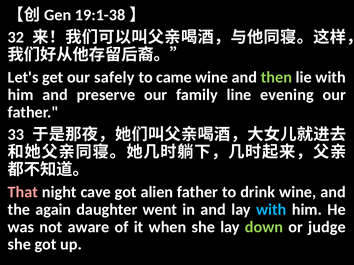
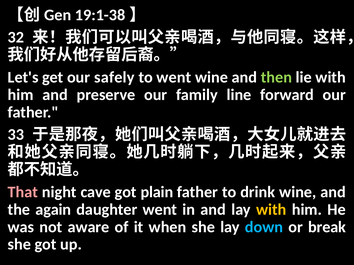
to came: came -> went
evening: evening -> forward
alien: alien -> plain
with at (271, 210) colour: light blue -> yellow
down colour: light green -> light blue
judge: judge -> break
